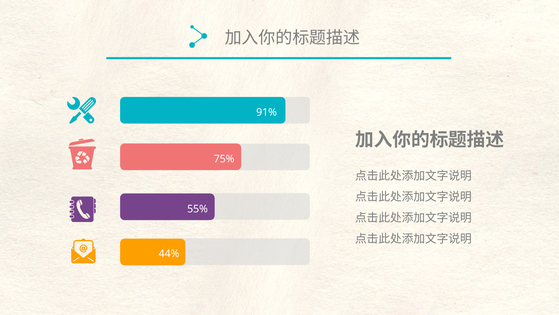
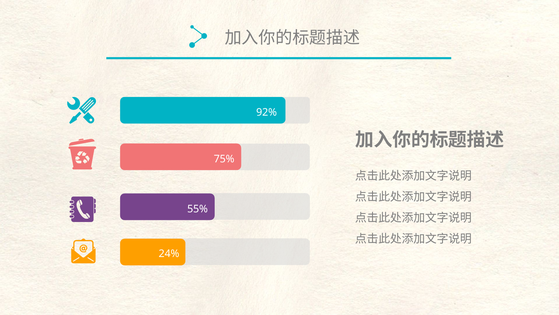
91%: 91% -> 92%
44%: 44% -> 24%
